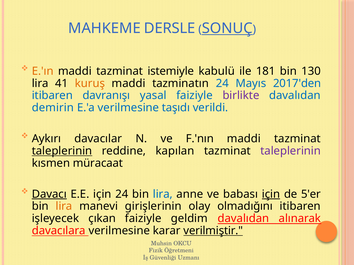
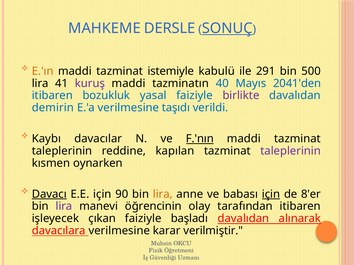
181: 181 -> 291
130: 130 -> 500
kuruş colour: orange -> purple
tazminatın 24: 24 -> 40
2017'den: 2017'den -> 2041'den
davranışı: davranışı -> bozukluk
Aykırı: Aykırı -> Kaybı
F.'nın underline: none -> present
taleplerinin at (62, 151) underline: present -> none
müracaat: müracaat -> oynarken
için 24: 24 -> 90
lira at (163, 194) colour: blue -> orange
5'er: 5'er -> 8'er
lira at (64, 207) colour: orange -> purple
girişlerinin: girişlerinin -> öğrencinin
olmadığını: olmadığını -> tarafından
geldim: geldim -> başladı
verilmiştir underline: present -> none
